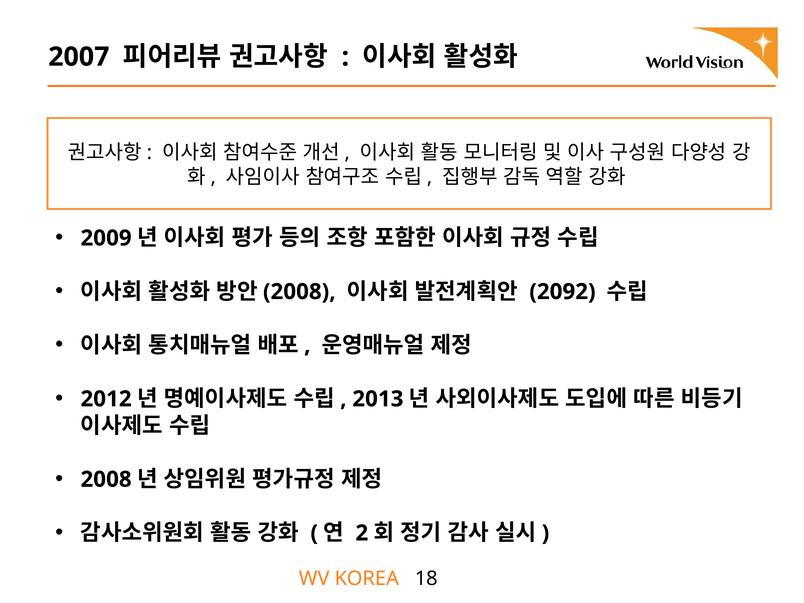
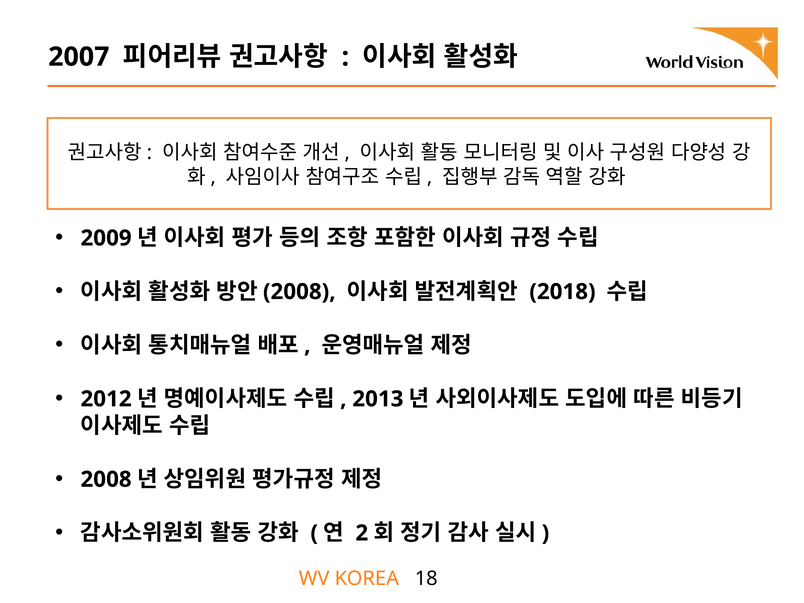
2092: 2092 -> 2018
